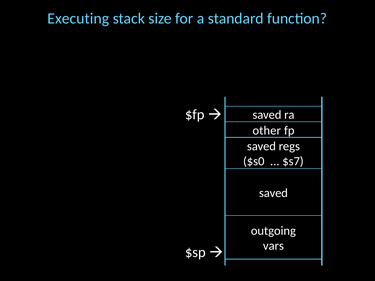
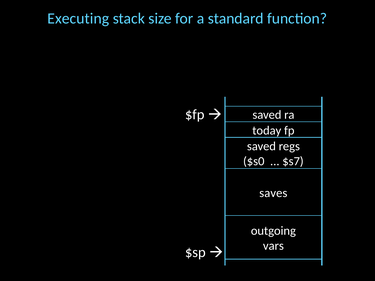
other: other -> today
saved at (273, 193): saved -> saves
